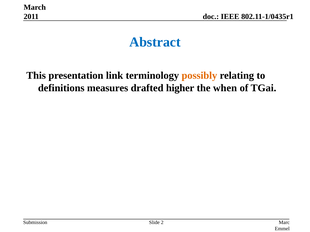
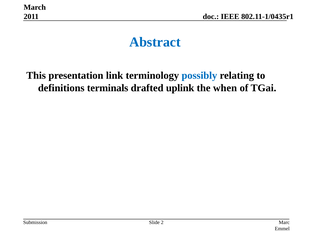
possibly colour: orange -> blue
measures: measures -> terminals
higher: higher -> uplink
